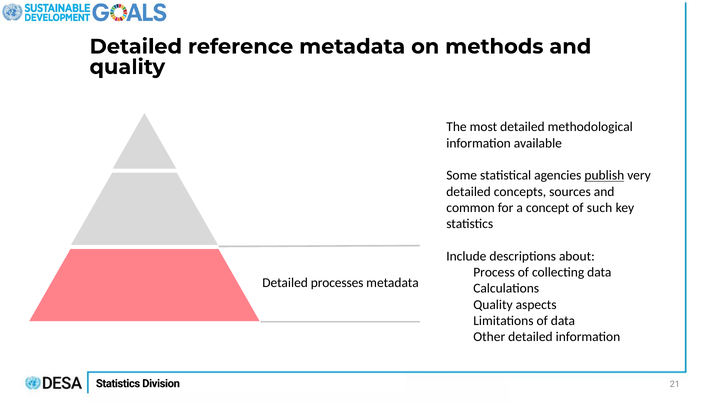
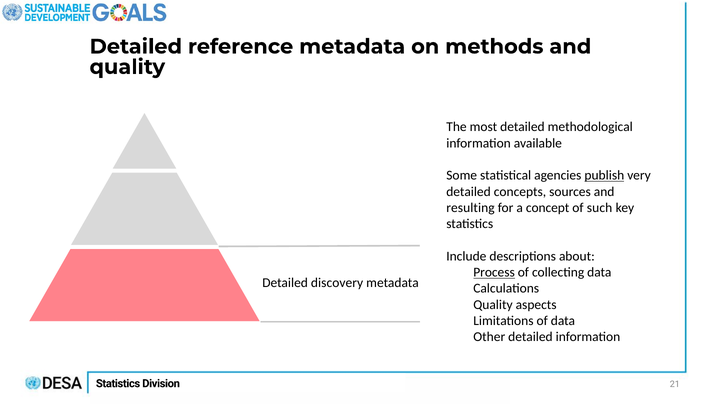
common: common -> resulting
Process underline: none -> present
processes: processes -> discovery
